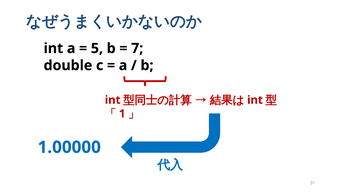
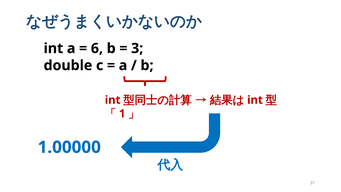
5: 5 -> 6
7: 7 -> 3
